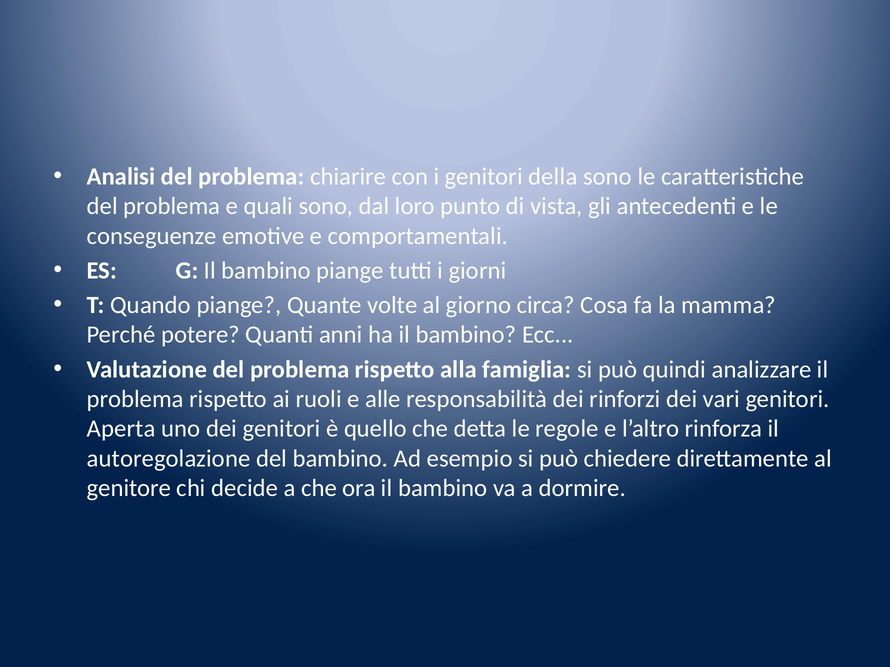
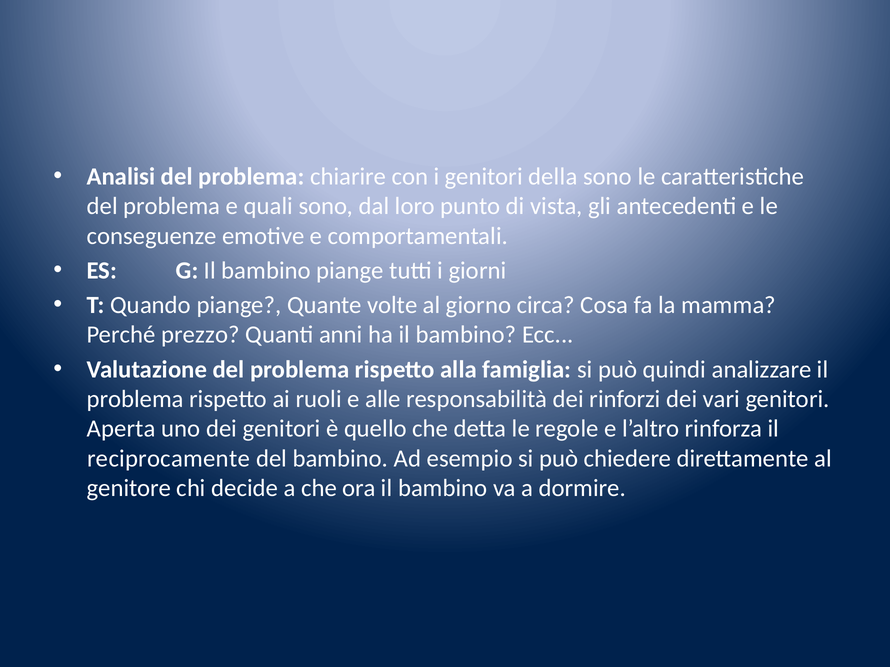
potere: potere -> prezzo
autoregolazione: autoregolazione -> reciprocamente
